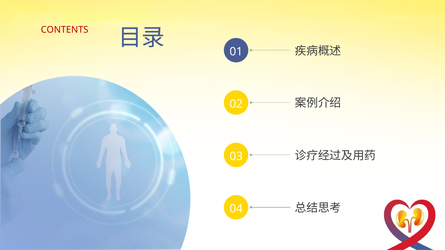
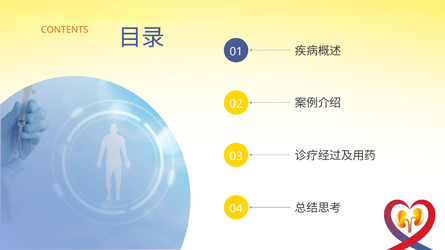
CONTENTS colour: red -> orange
